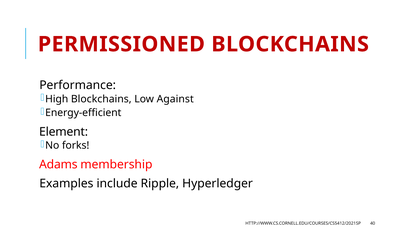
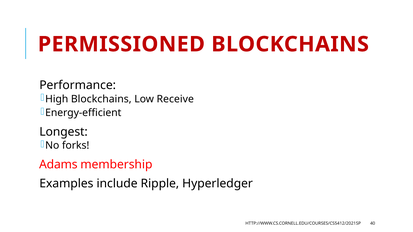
Against: Against -> Receive
Element: Element -> Longest
